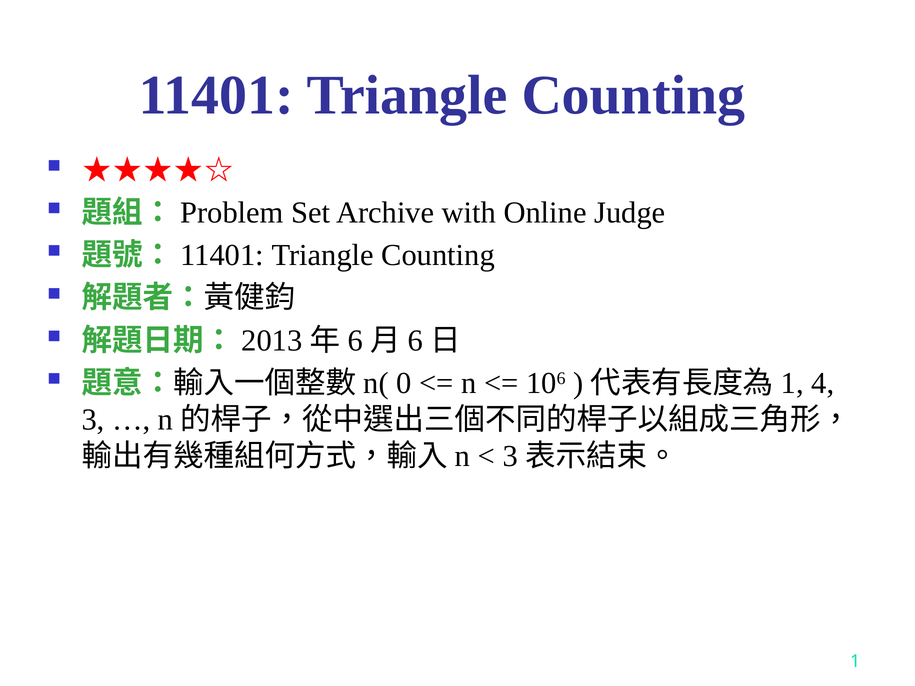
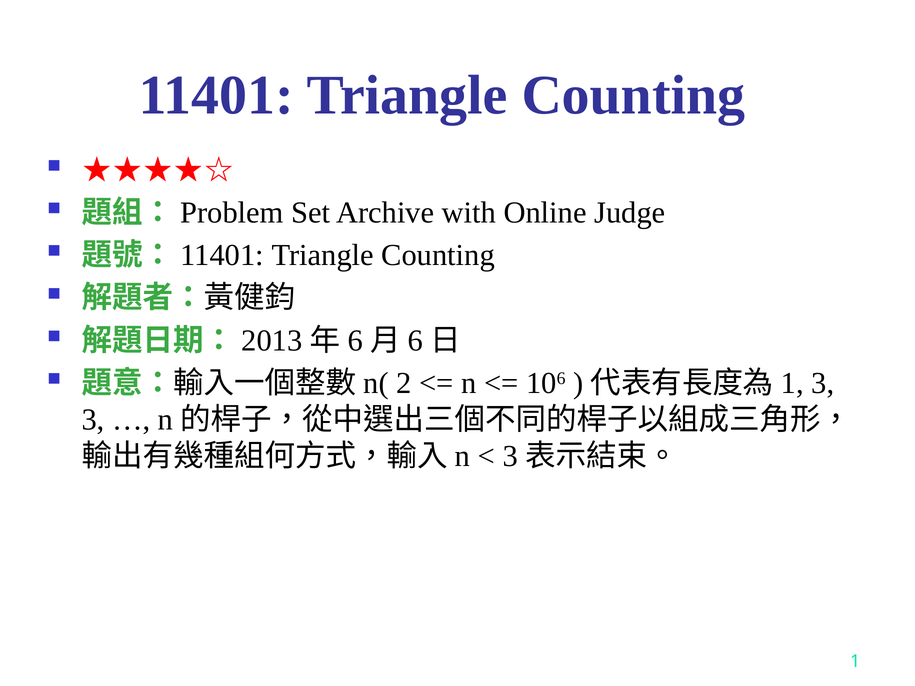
0: 0 -> 2
4 at (823, 383): 4 -> 3
